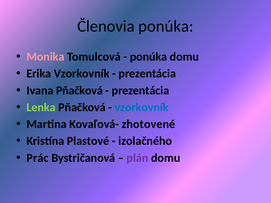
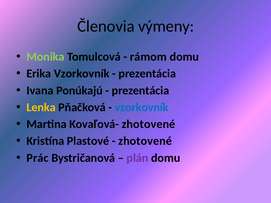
Členovia ponúka: ponúka -> výmeny
Monika colour: pink -> light green
ponúka at (148, 57): ponúka -> rámom
Ivana Pňačková: Pňačková -> Ponúkajú
Lenka colour: light green -> yellow
izolačného at (145, 141): izolačného -> zhotovené
